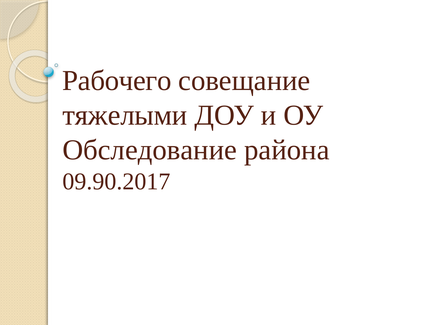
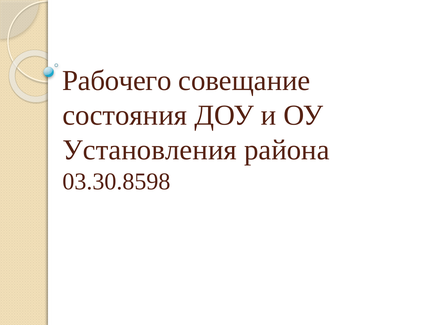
тяжелыми: тяжелыми -> состояния
Обследование: Обследование -> Установления
09.90.2017: 09.90.2017 -> 03.30.8598
